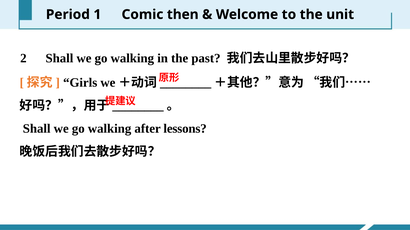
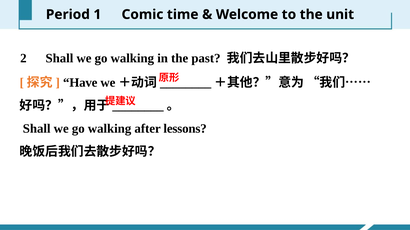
then: then -> time
Girls: Girls -> Have
